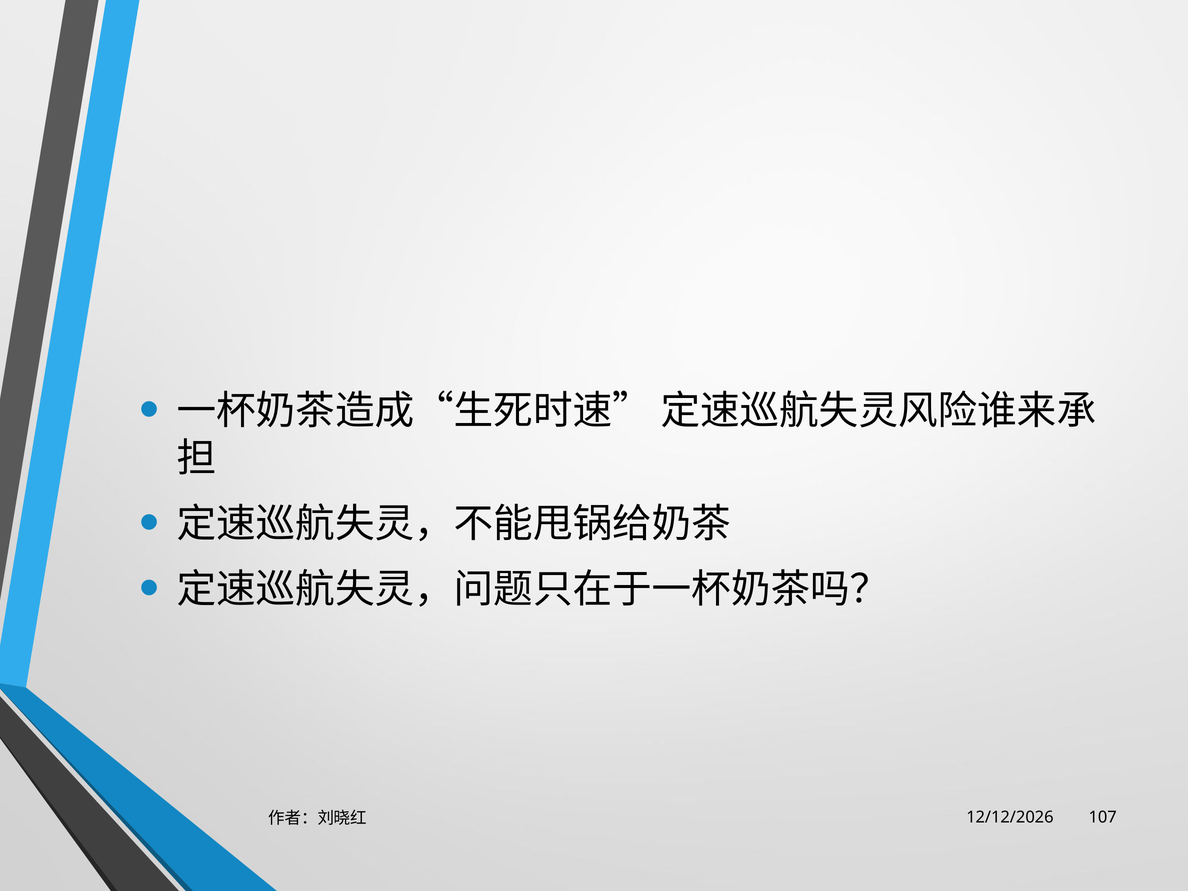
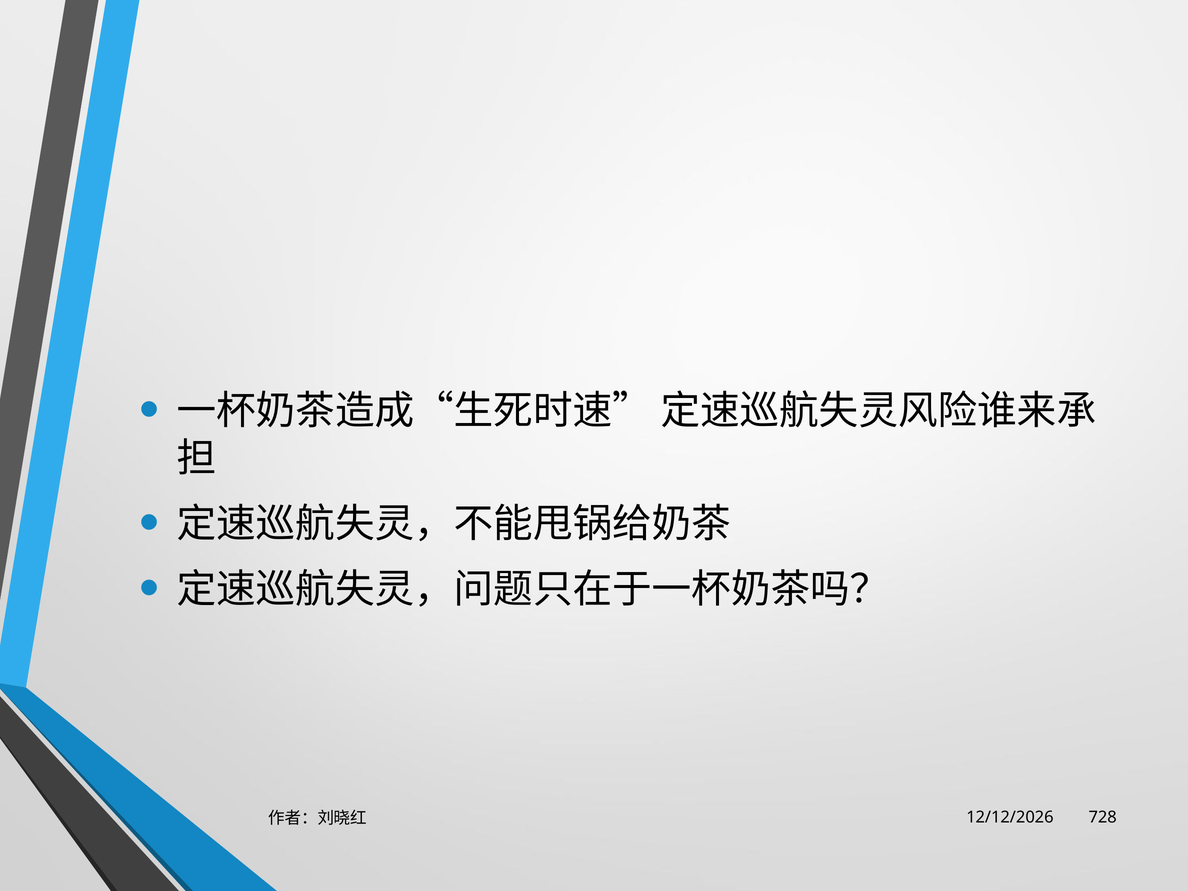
107: 107 -> 728
